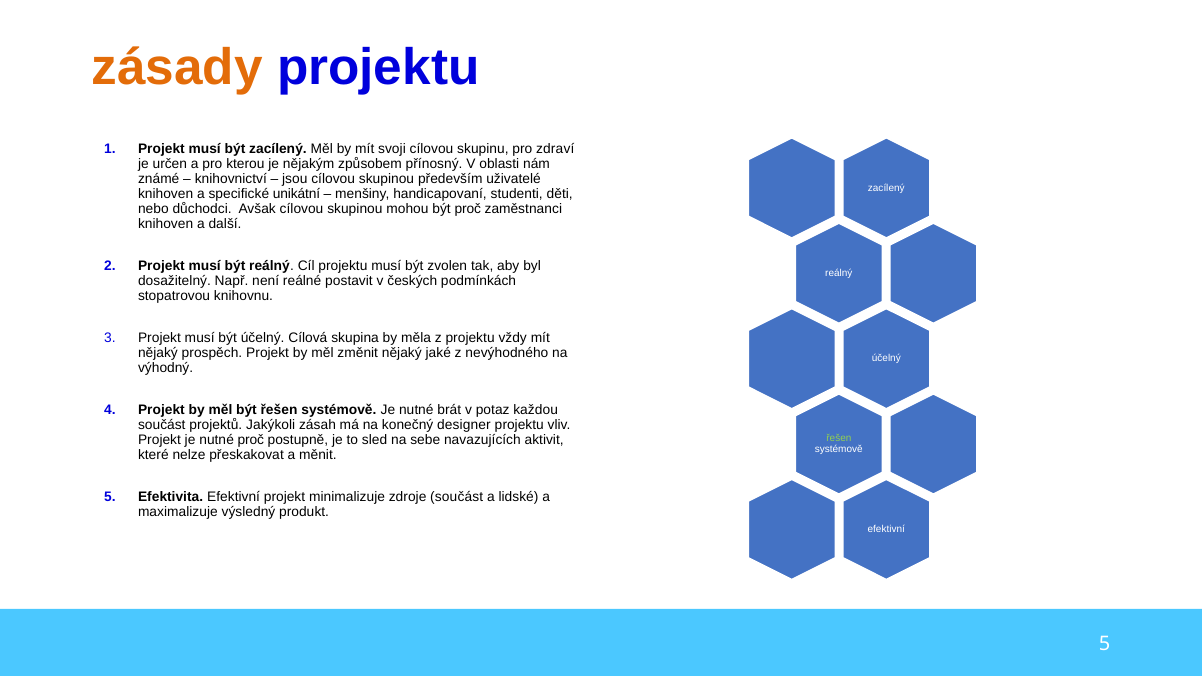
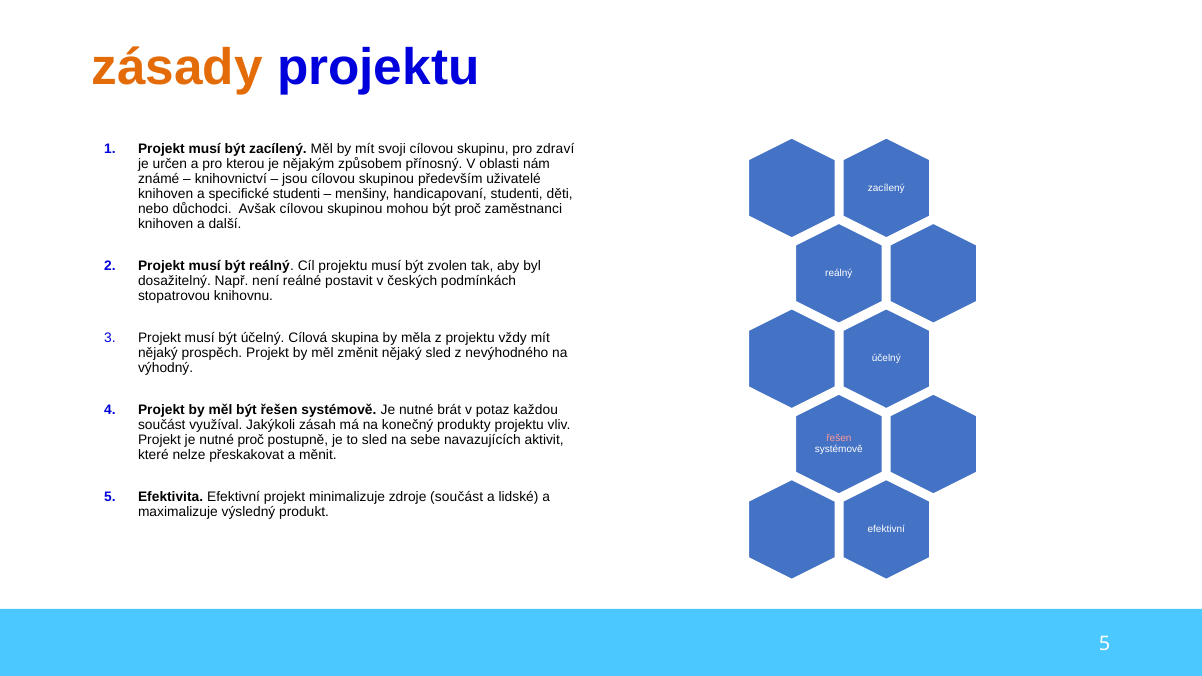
specifické unikátní: unikátní -> studenti
nějaký jaké: jaké -> sled
projektů: projektů -> využíval
designer: designer -> produkty
řešen at (839, 439) colour: light green -> pink
